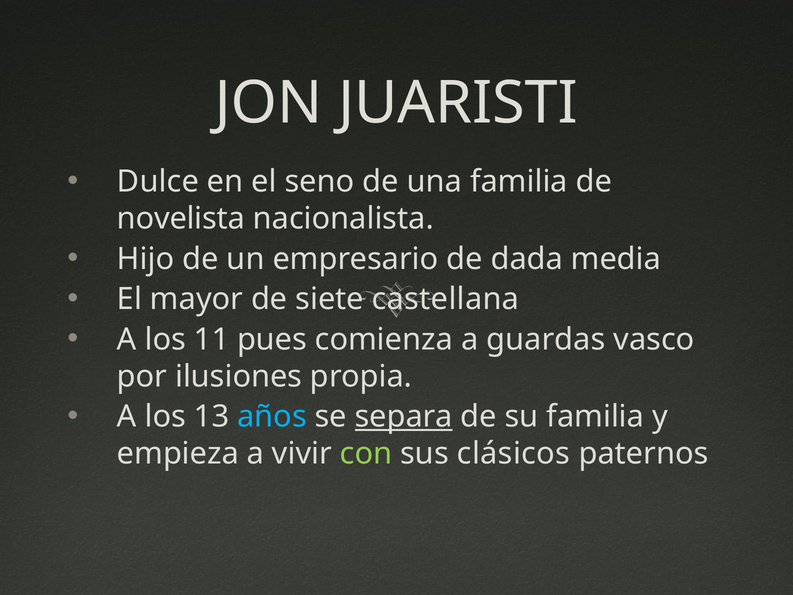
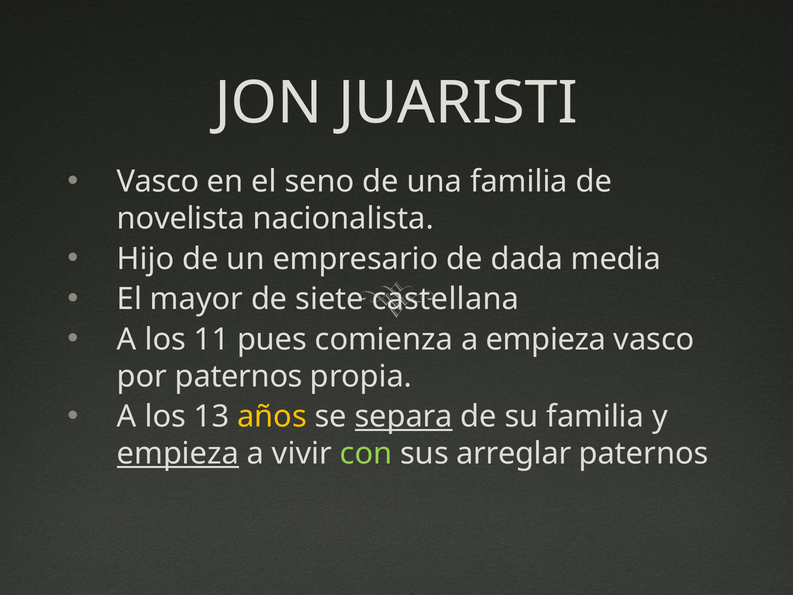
Dulce at (158, 182): Dulce -> Vasco
a guardas: guardas -> empieza
por ilusiones: ilusiones -> paternos
años colour: light blue -> yellow
empieza at (178, 453) underline: none -> present
clásicos: clásicos -> arreglar
